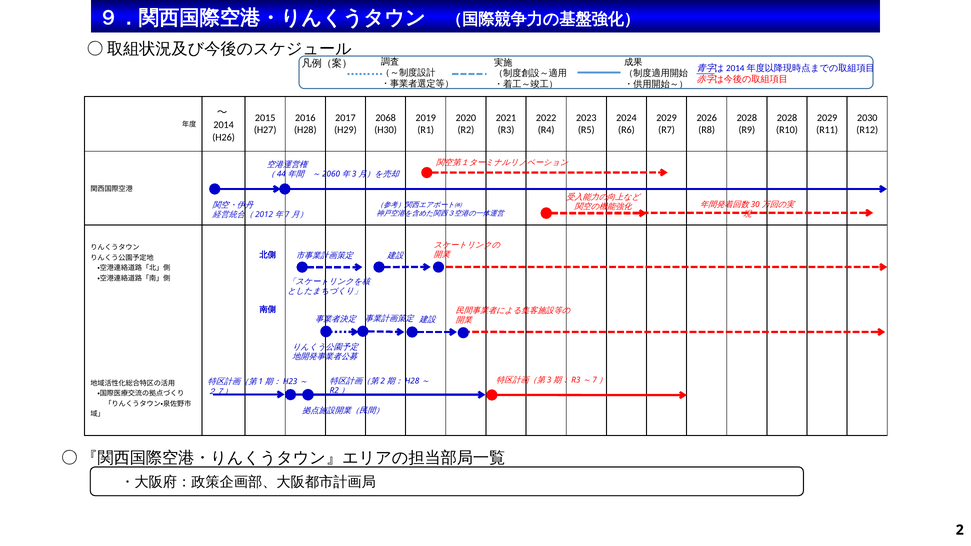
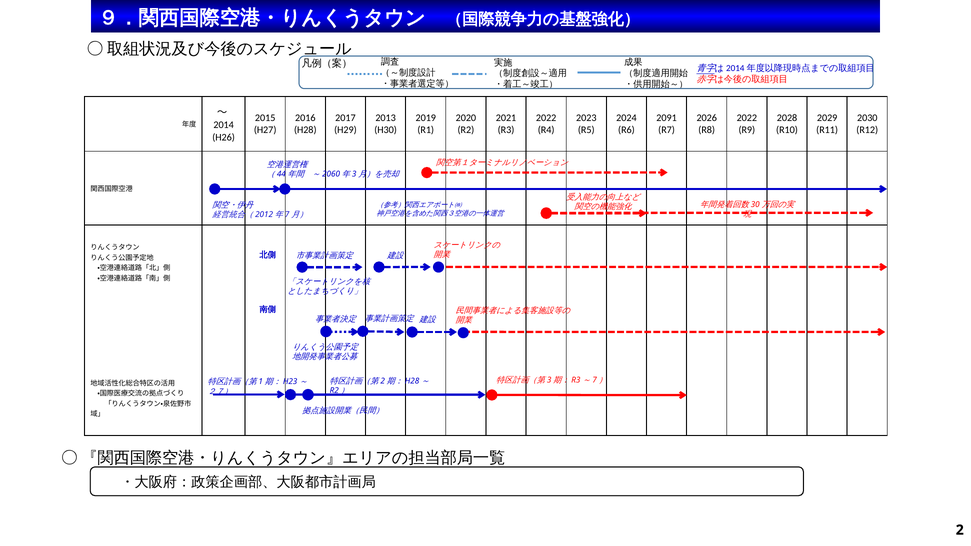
2068: 2068 -> 2013
2029 at (667, 118): 2029 -> 2091
2028 at (747, 118): 2028 -> 2022
